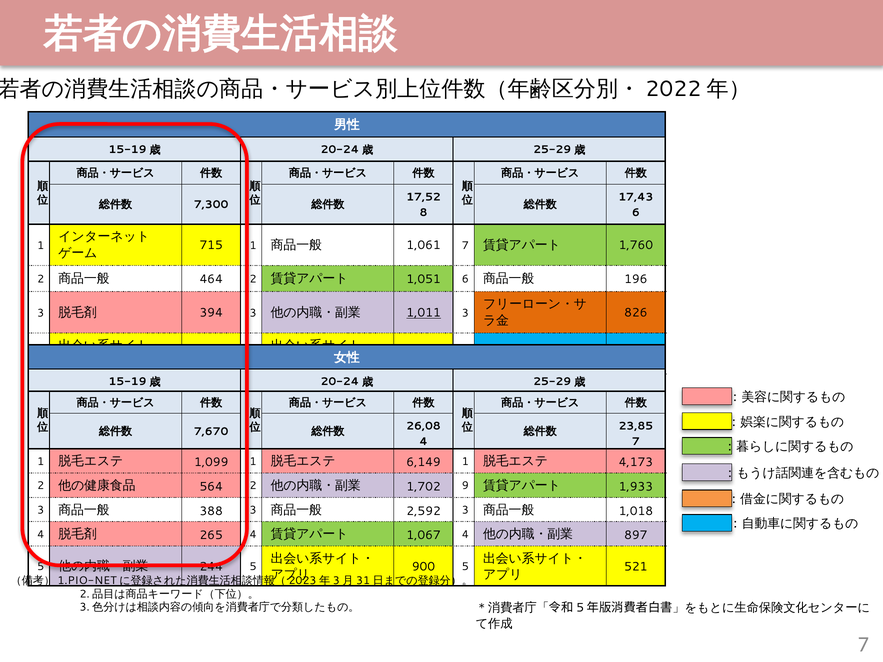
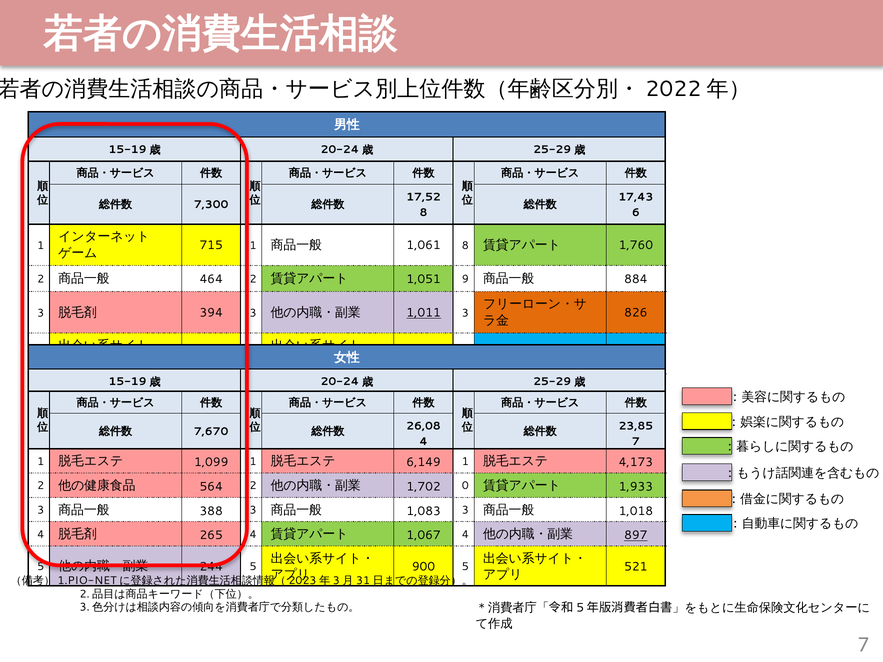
1,061 7: 7 -> 8
1,051 6: 6 -> 9
196: 196 -> 884
9: 9 -> 0
2,592: 2,592 -> 1,083
897 underline: none -> present
